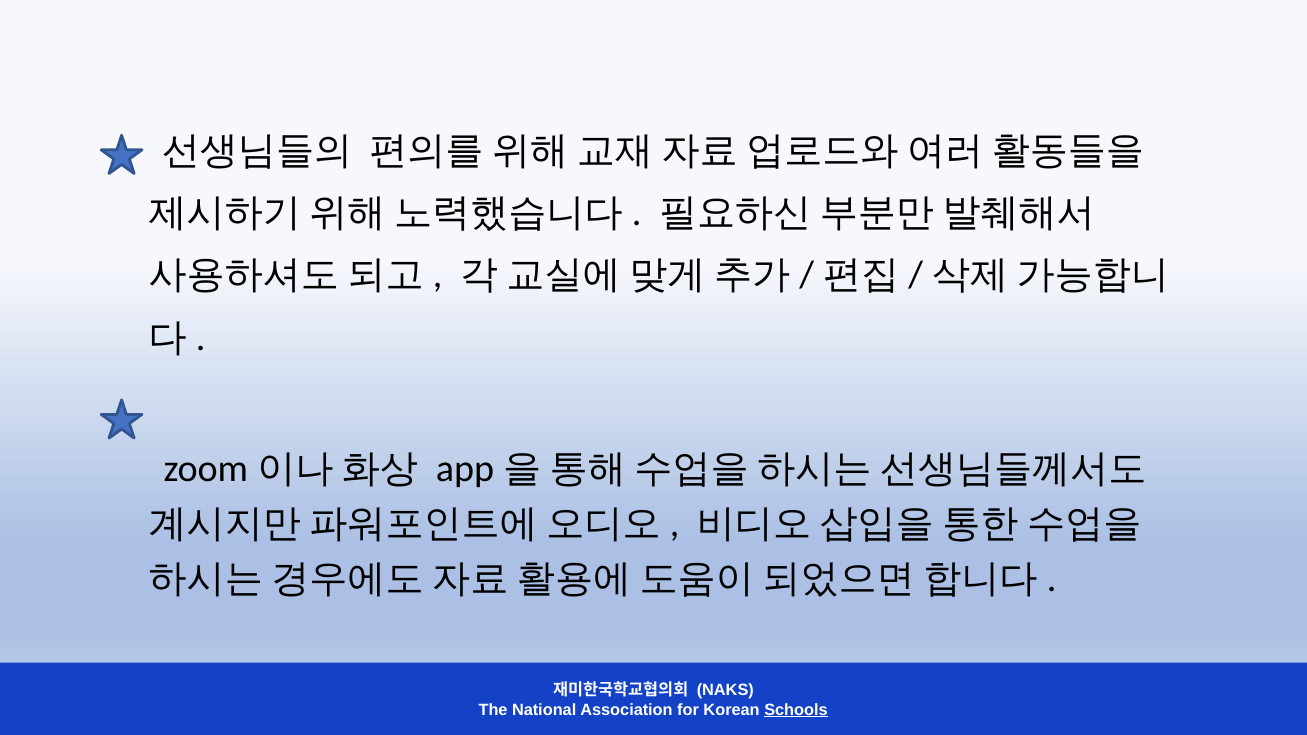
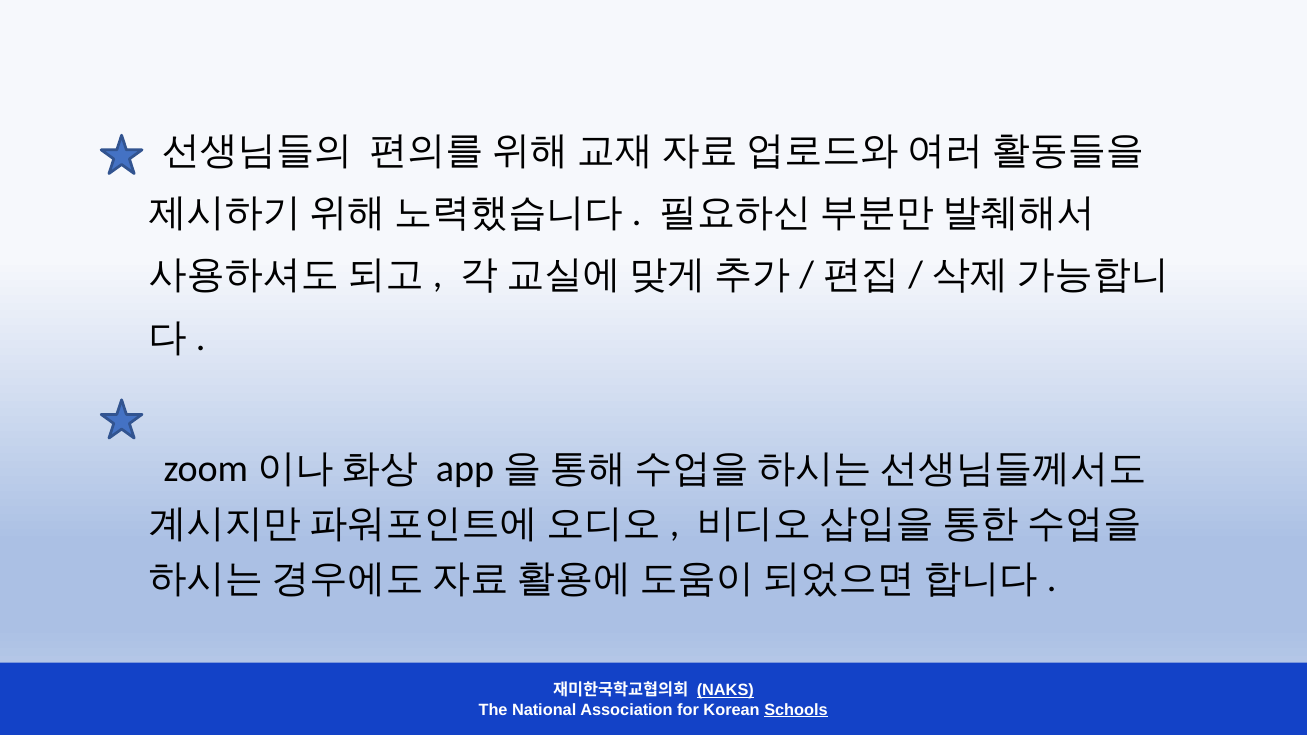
NAKS underline: none -> present
